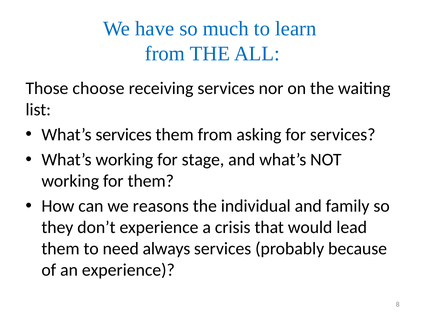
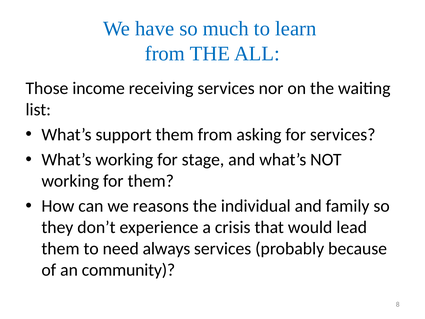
choose: choose -> income
What’s services: services -> support
an experience: experience -> community
